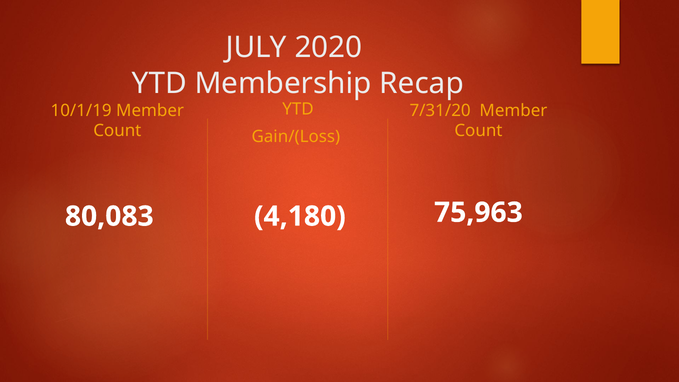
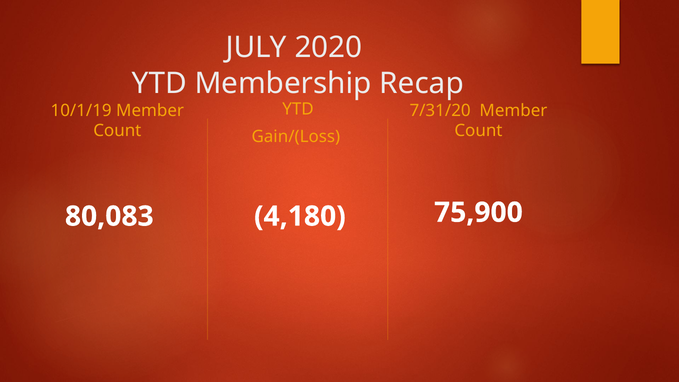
75,963: 75,963 -> 75,900
